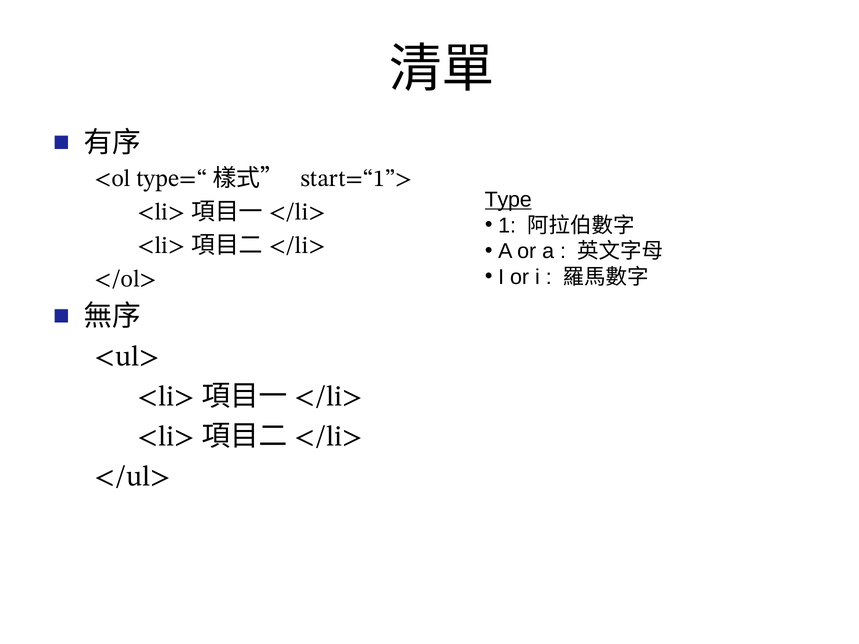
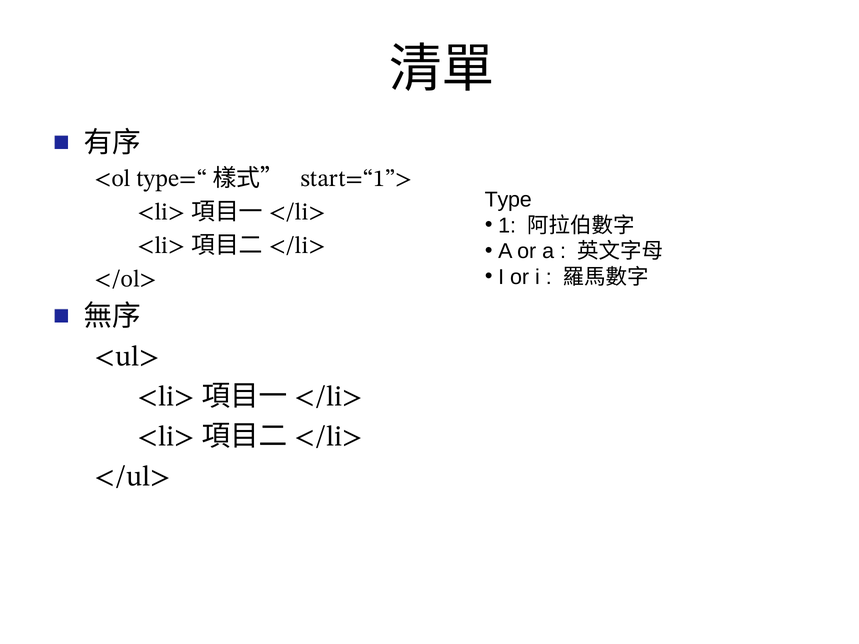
Type underline: present -> none
